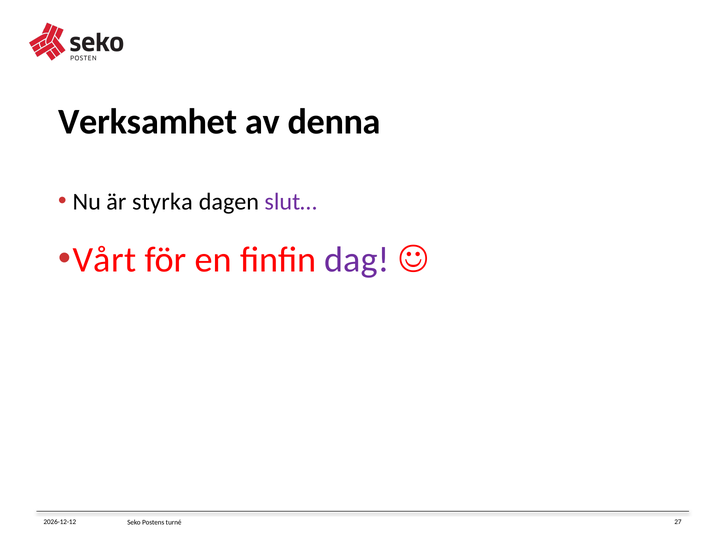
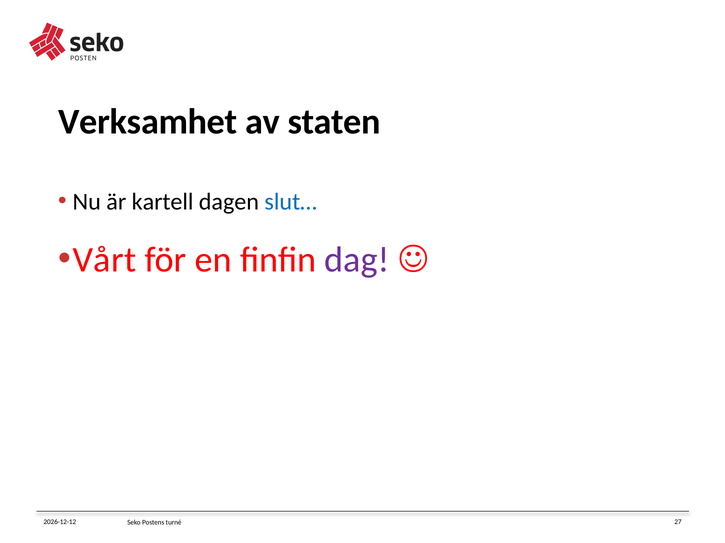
denna: denna -> staten
styrka: styrka -> kartell
slut… colour: purple -> blue
